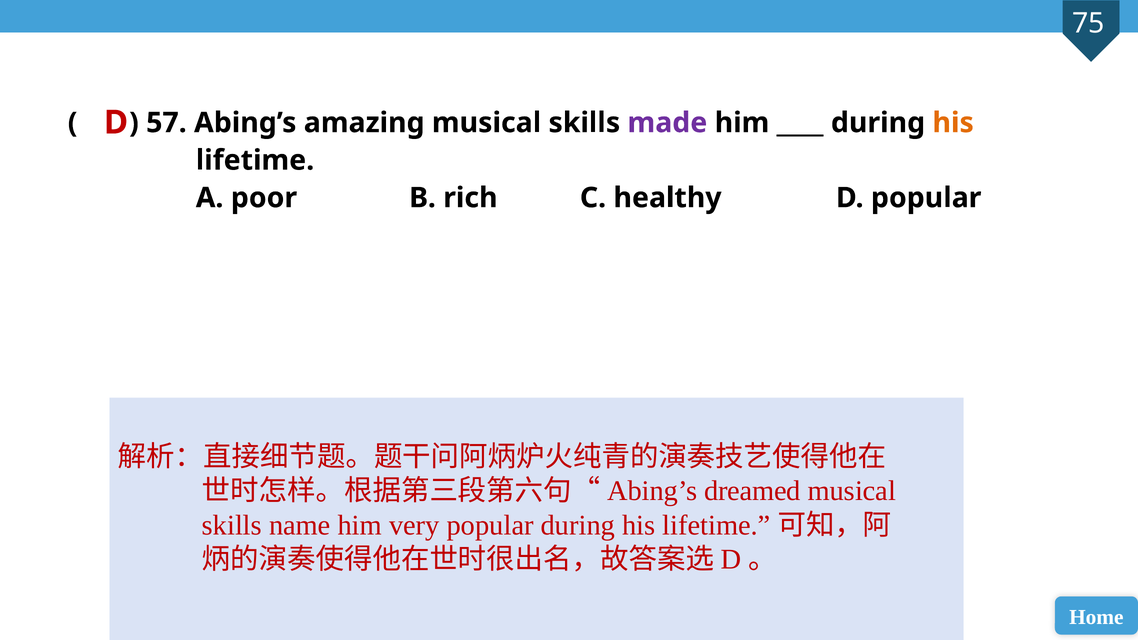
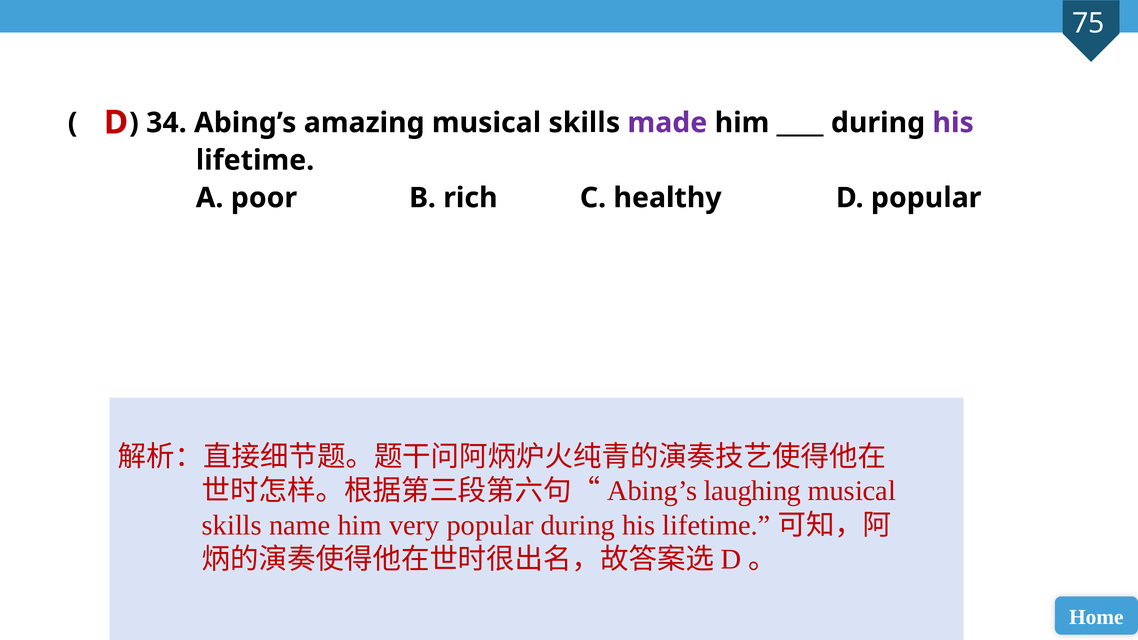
57: 57 -> 34
his at (953, 123) colour: orange -> purple
dreamed: dreamed -> laughing
